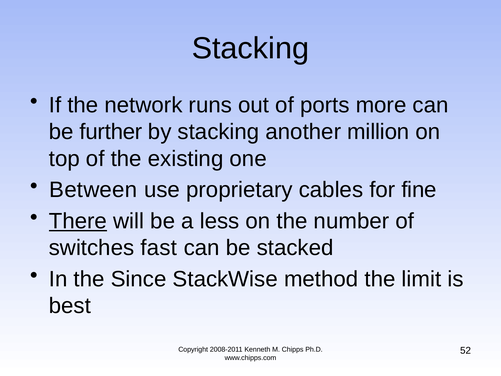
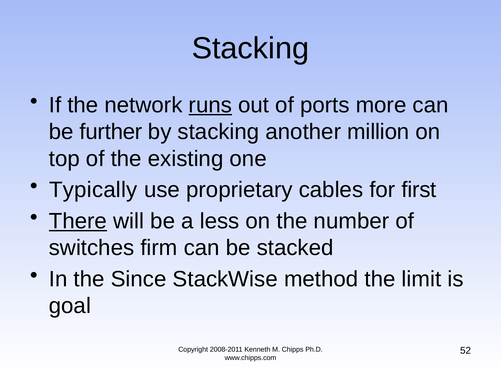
runs underline: none -> present
Between: Between -> Typically
fine: fine -> first
fast: fast -> firm
best: best -> goal
